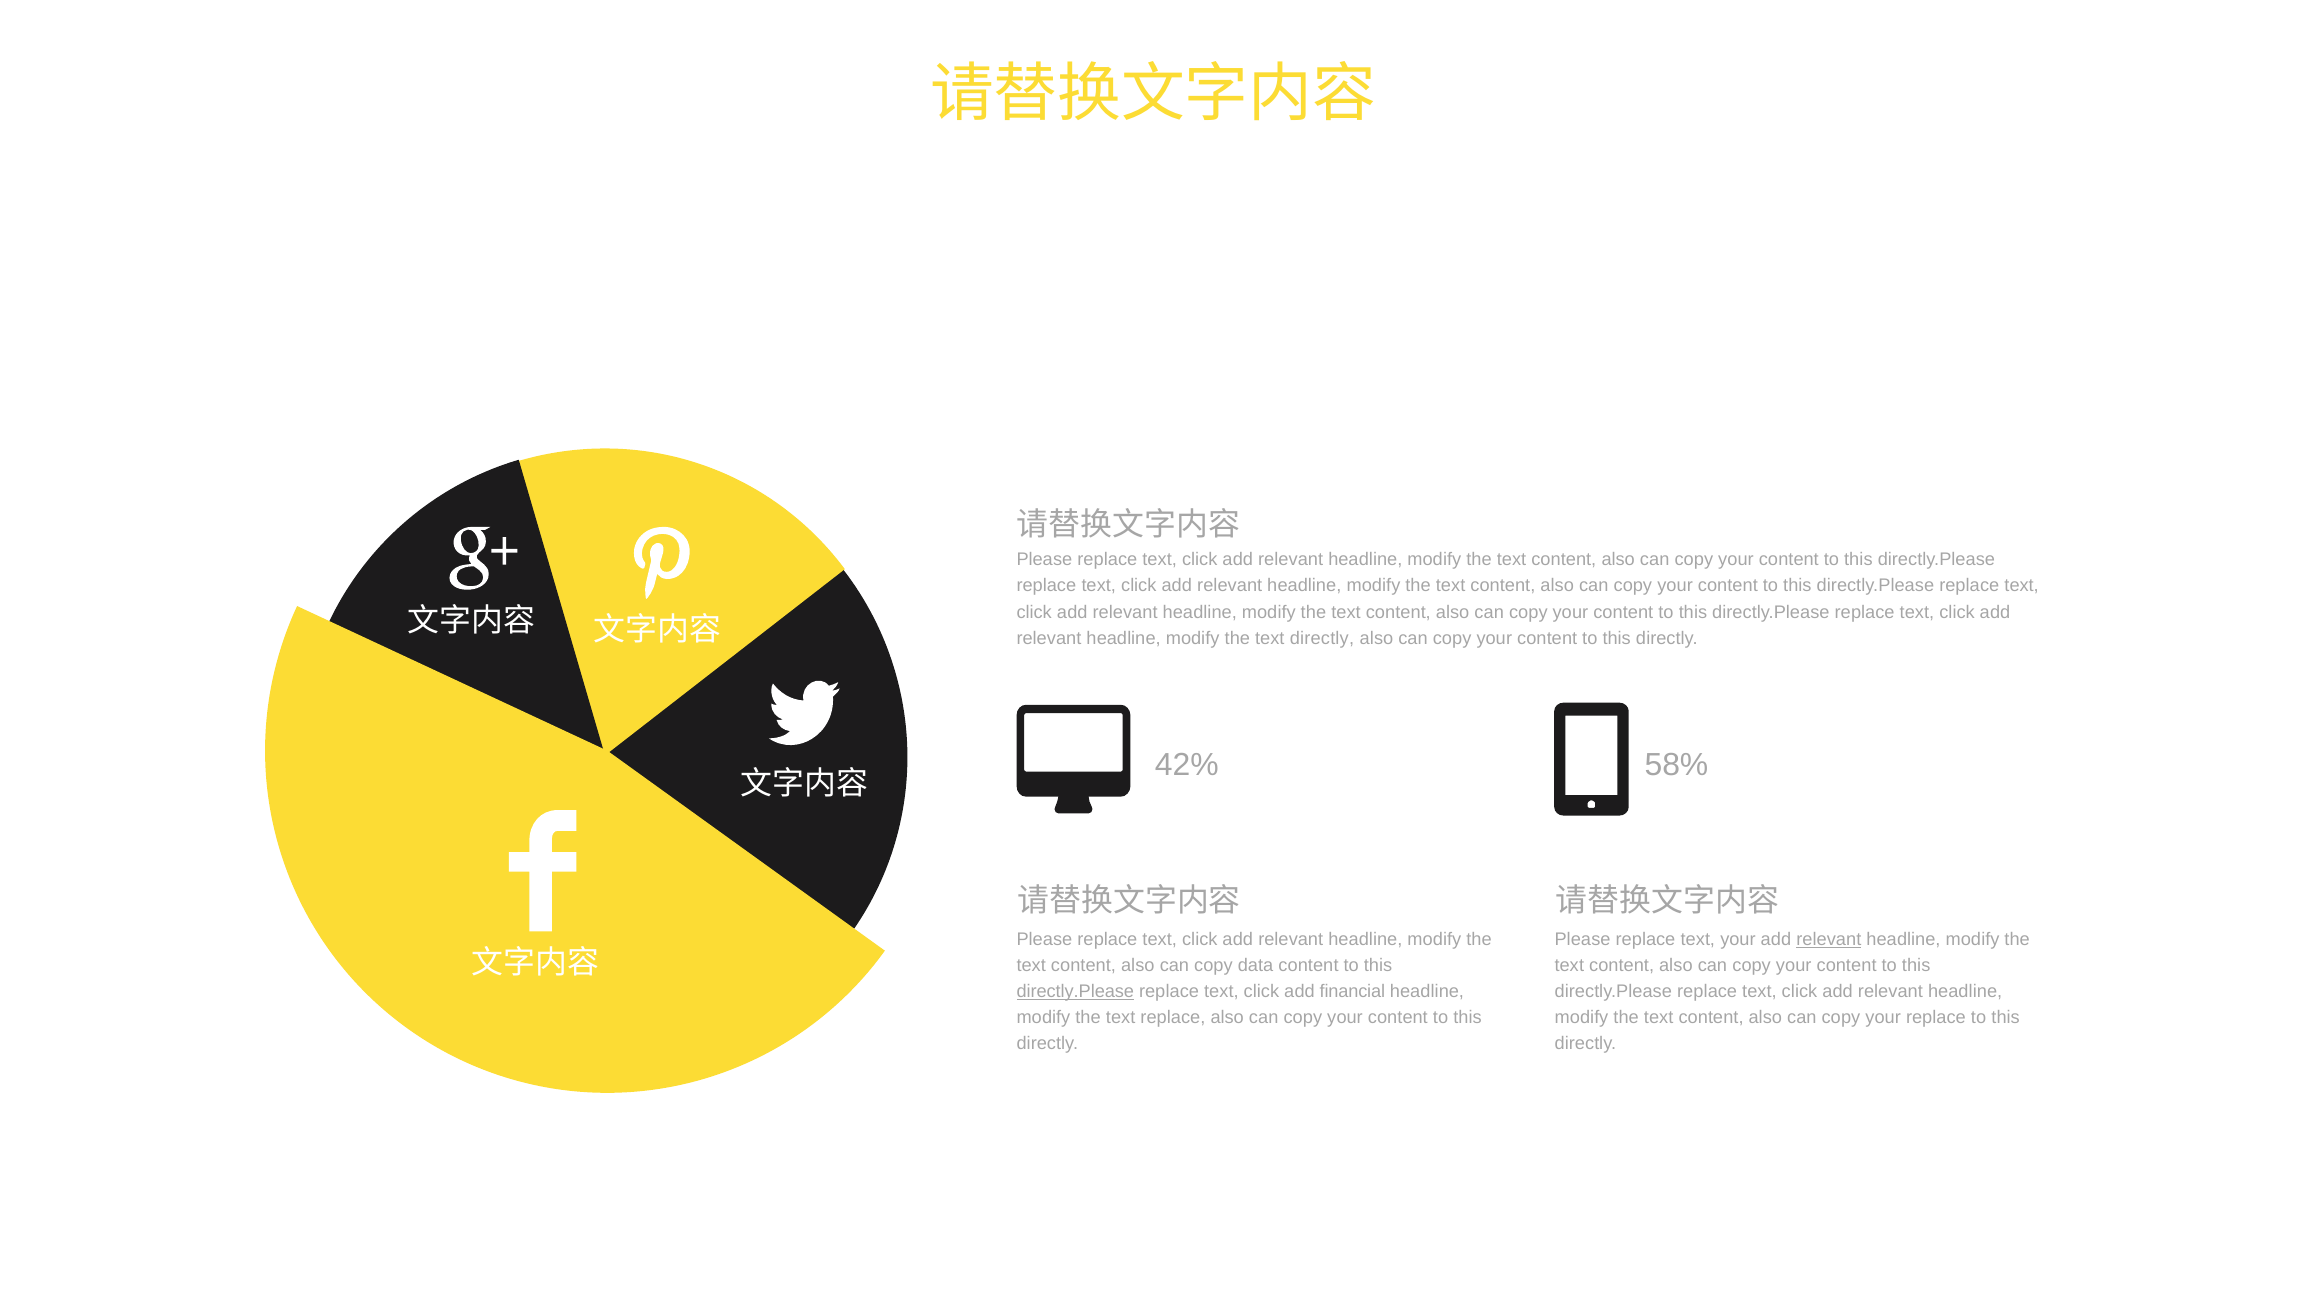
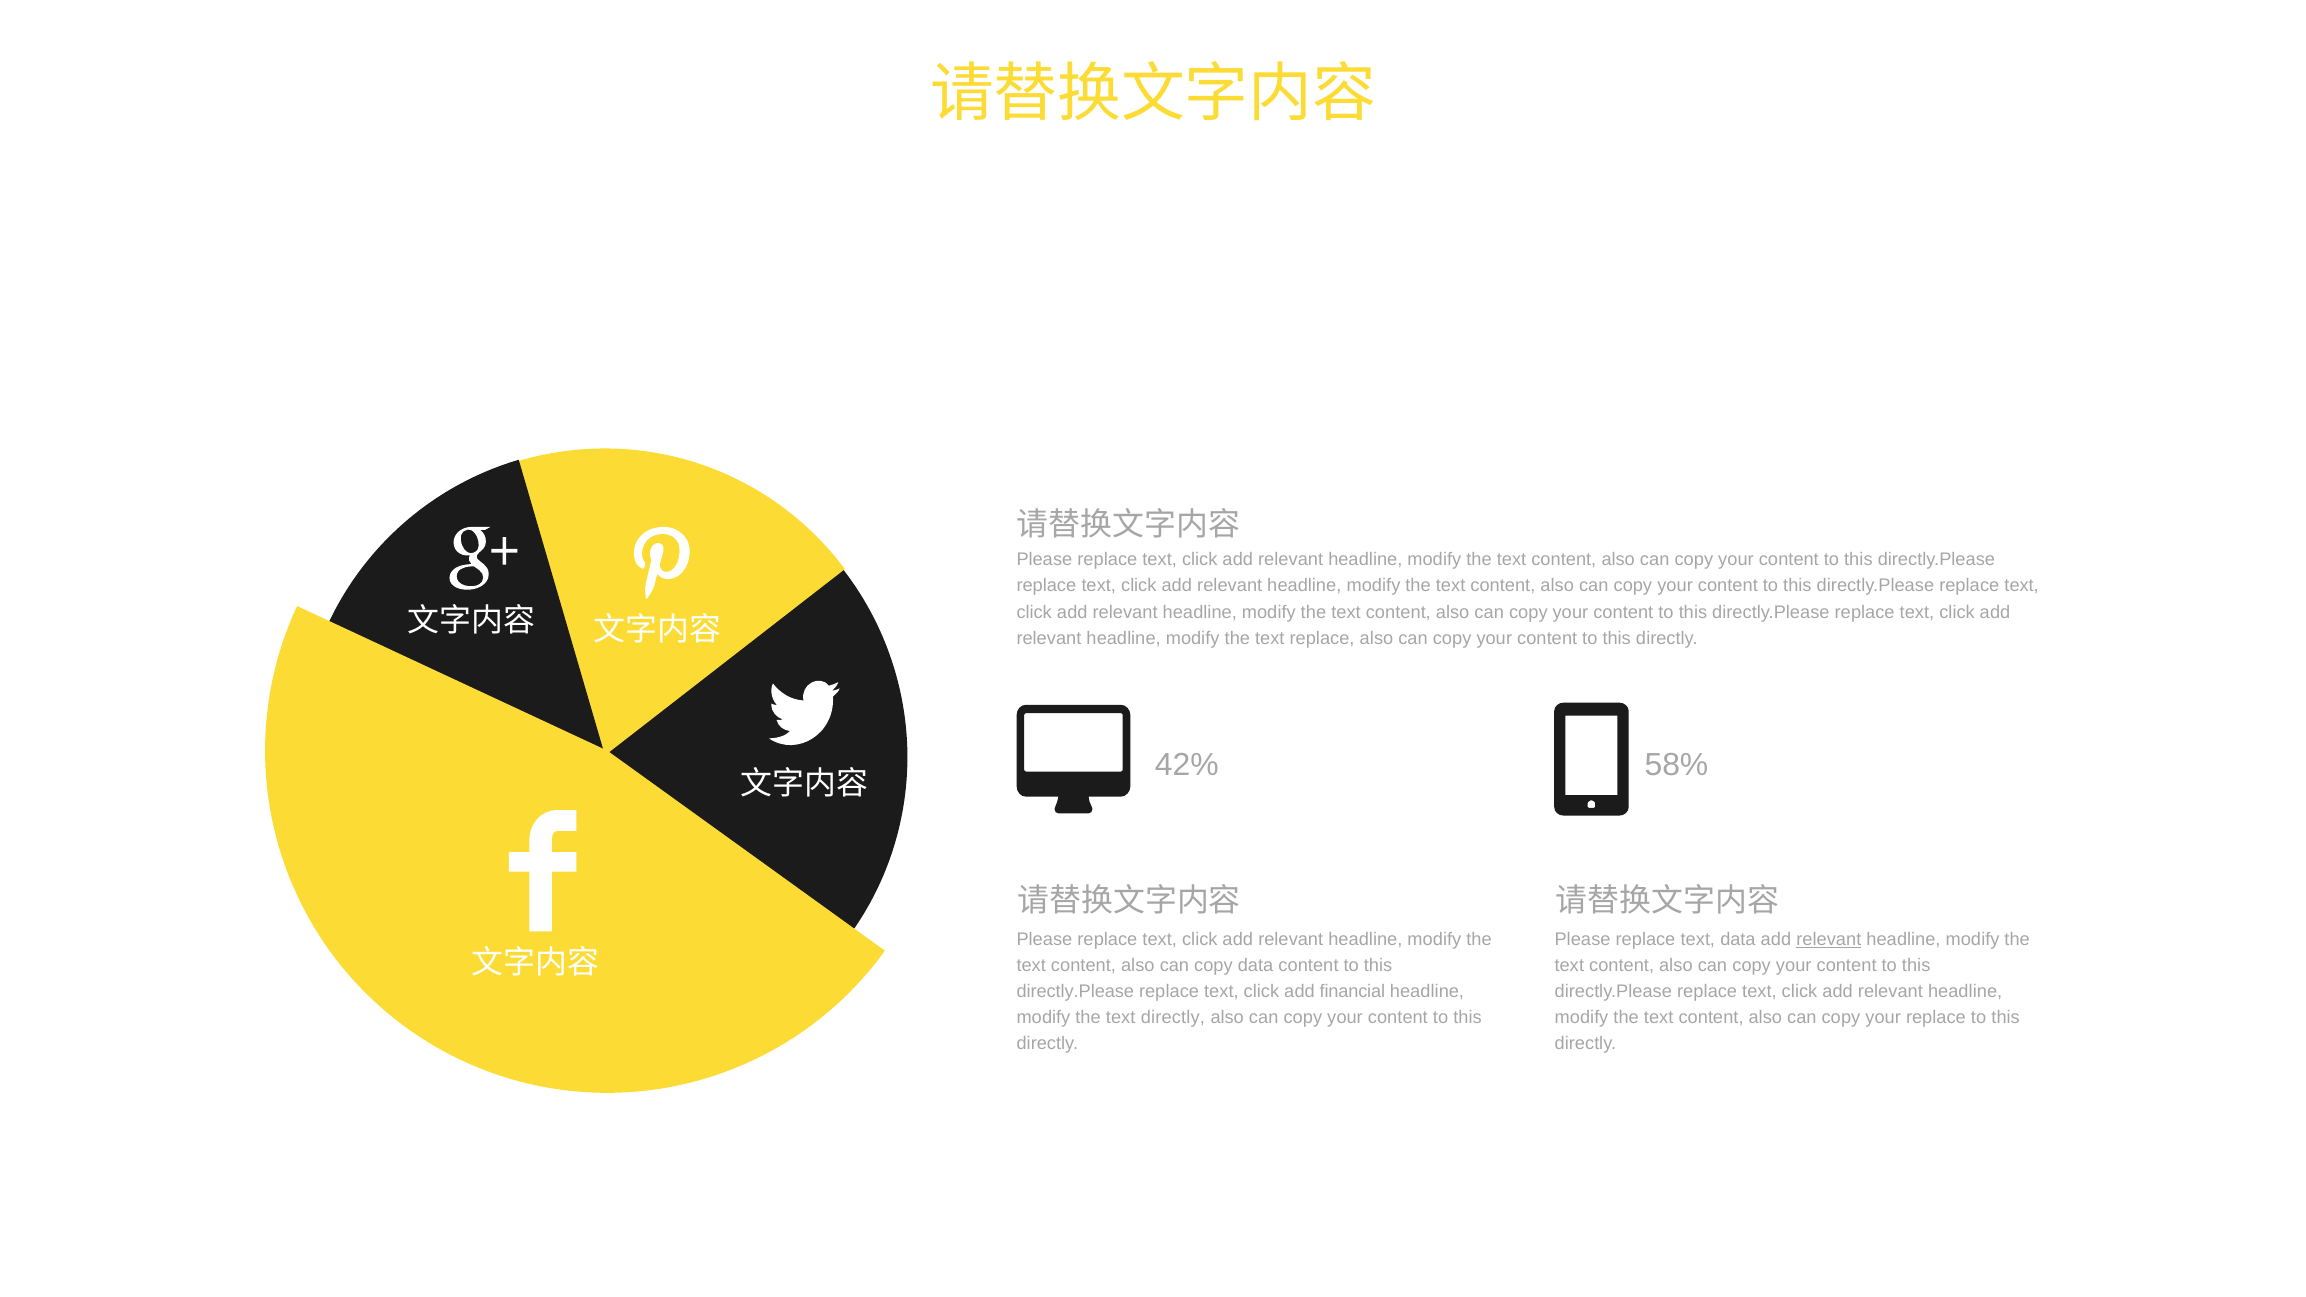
text directly: directly -> replace
text your: your -> data
directly.Please at (1075, 992) underline: present -> none
text replace: replace -> directly
